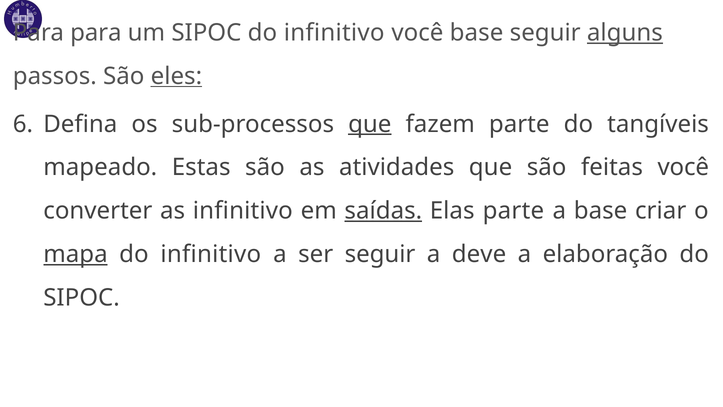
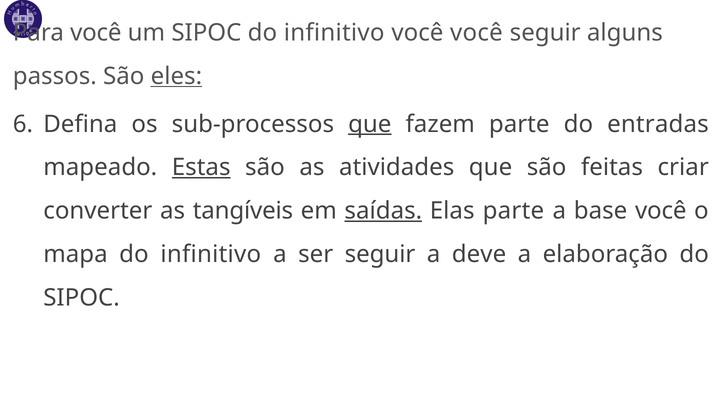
Para para: para -> você
você base: base -> você
alguns underline: present -> none
tangíveis: tangíveis -> entradas
Estas underline: none -> present
feitas você: você -> criar
as infinitivo: infinitivo -> tangíveis
base criar: criar -> você
mapa underline: present -> none
